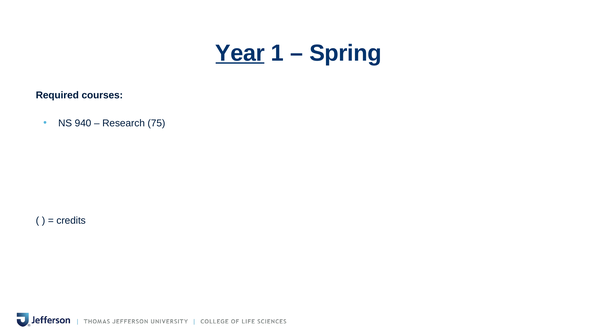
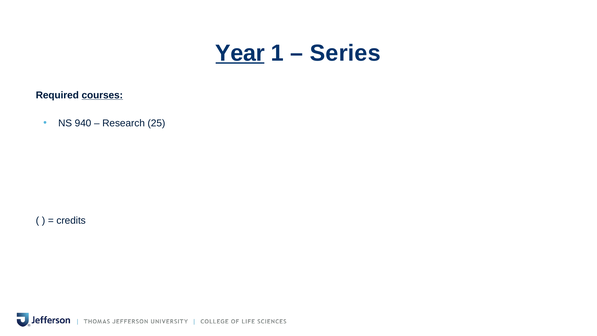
Spring: Spring -> Series
courses underline: none -> present
75: 75 -> 25
